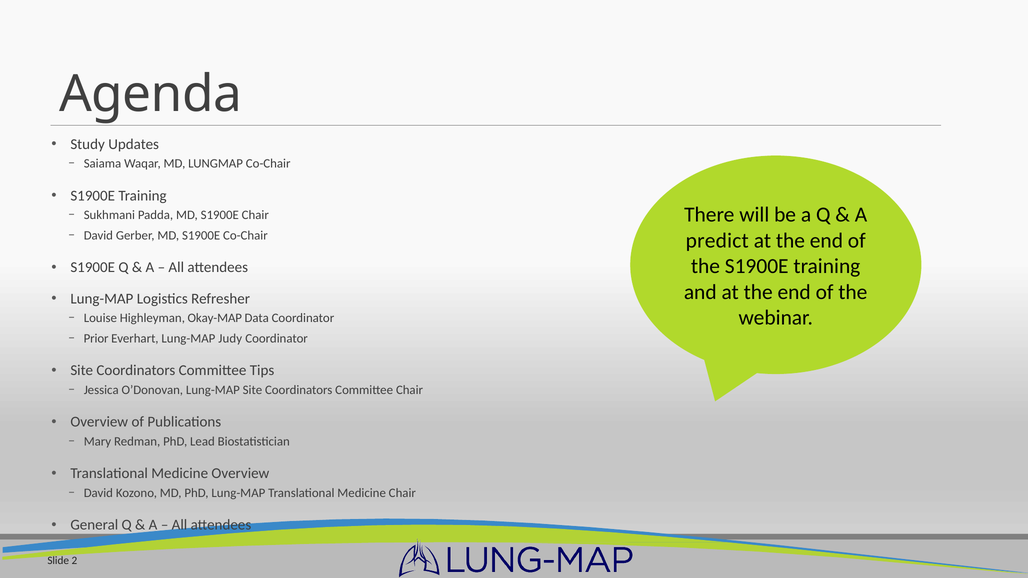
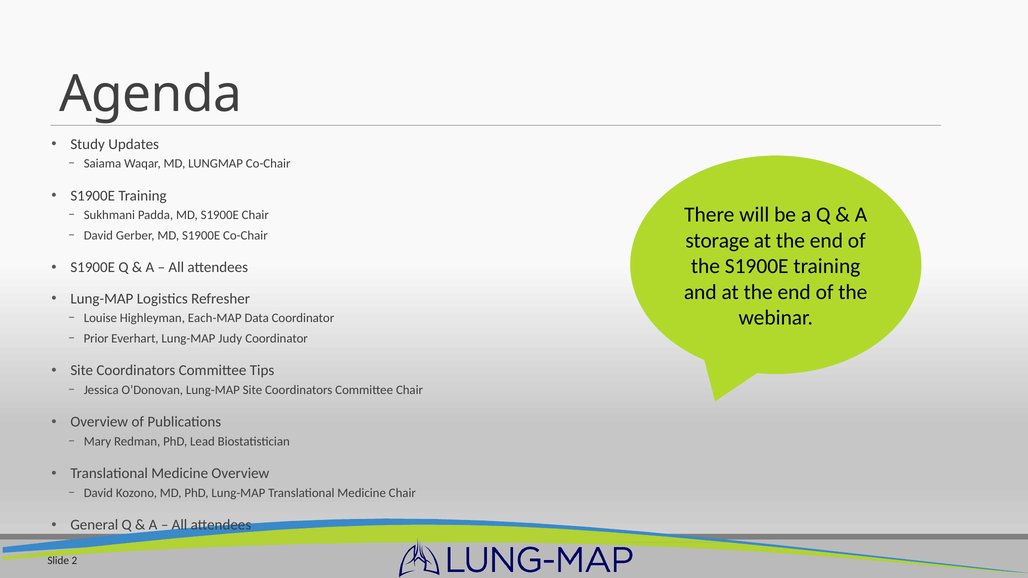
predict: predict -> storage
Okay-MAP: Okay-MAP -> Each-MAP
